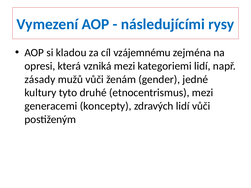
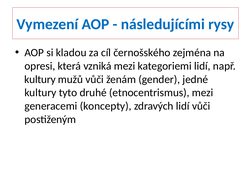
vzájemnému: vzájemnému -> černošského
zásady at (40, 79): zásady -> kultury
